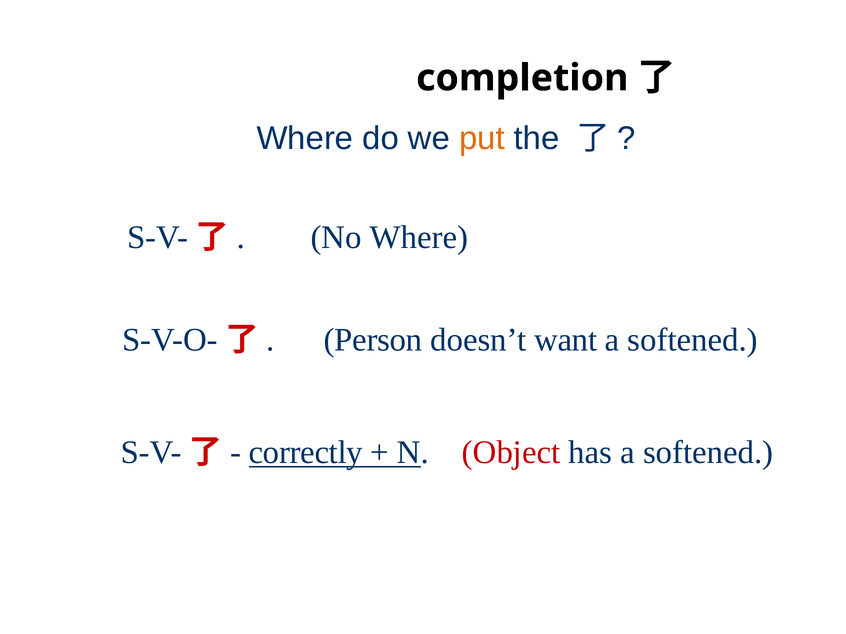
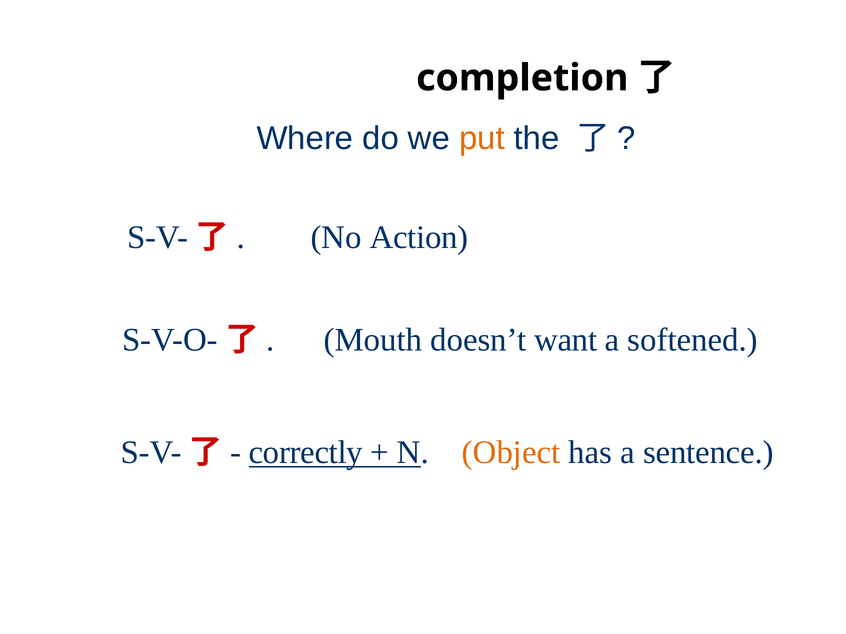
No Where: Where -> Action
Person: Person -> Mouth
Object colour: red -> orange
has a softened: softened -> sentence
